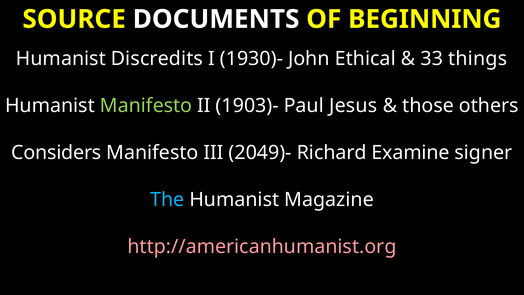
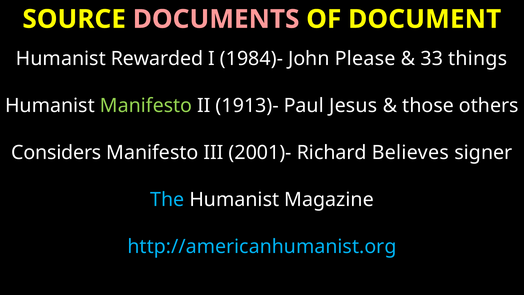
DOCUMENTS colour: white -> pink
BEGINNING: BEGINNING -> DOCUMENT
Discredits: Discredits -> Rewarded
1930)-: 1930)- -> 1984)-
Ethical: Ethical -> Please
1903)-: 1903)- -> 1913)-
2049)-: 2049)- -> 2001)-
Examine: Examine -> Believes
http://americanhumanist.org colour: pink -> light blue
